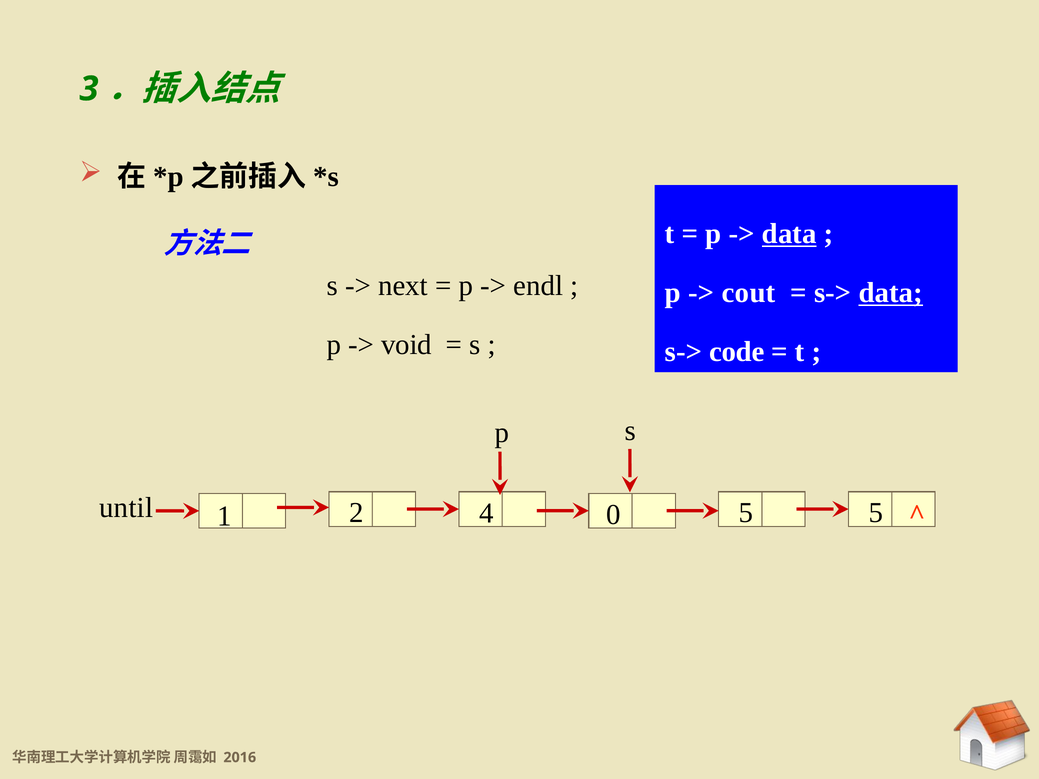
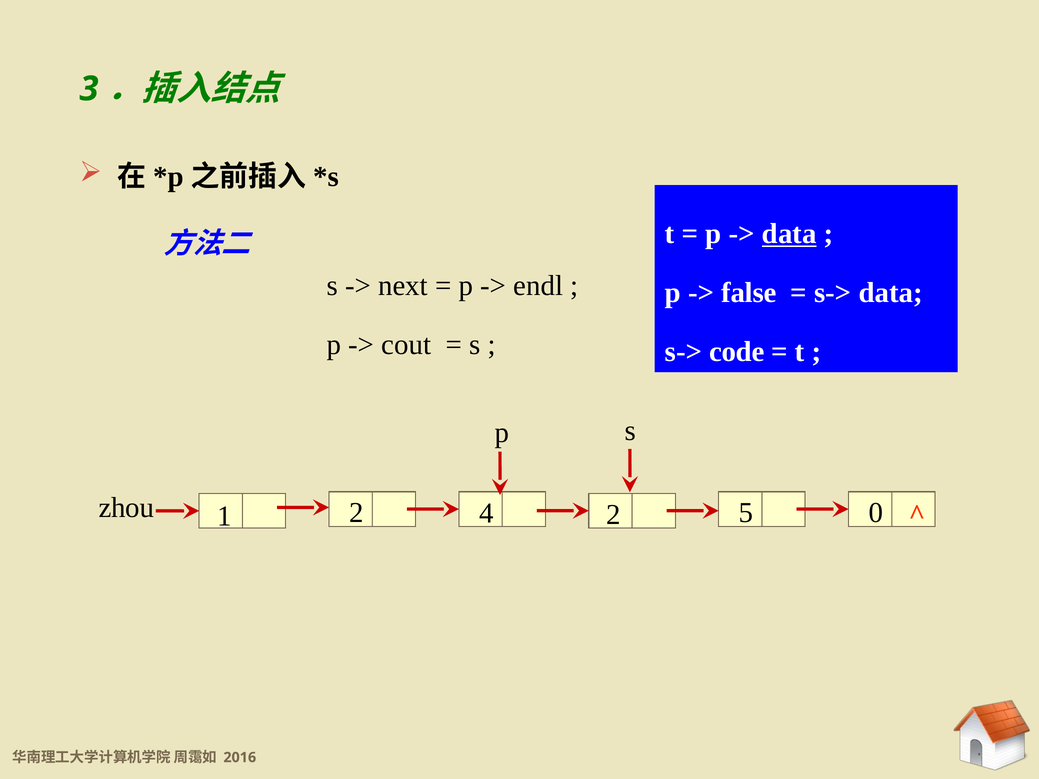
cout: cout -> false
data at (891, 293) underline: present -> none
void: void -> cout
until: until -> zhou
4 0: 0 -> 2
5 5: 5 -> 0
